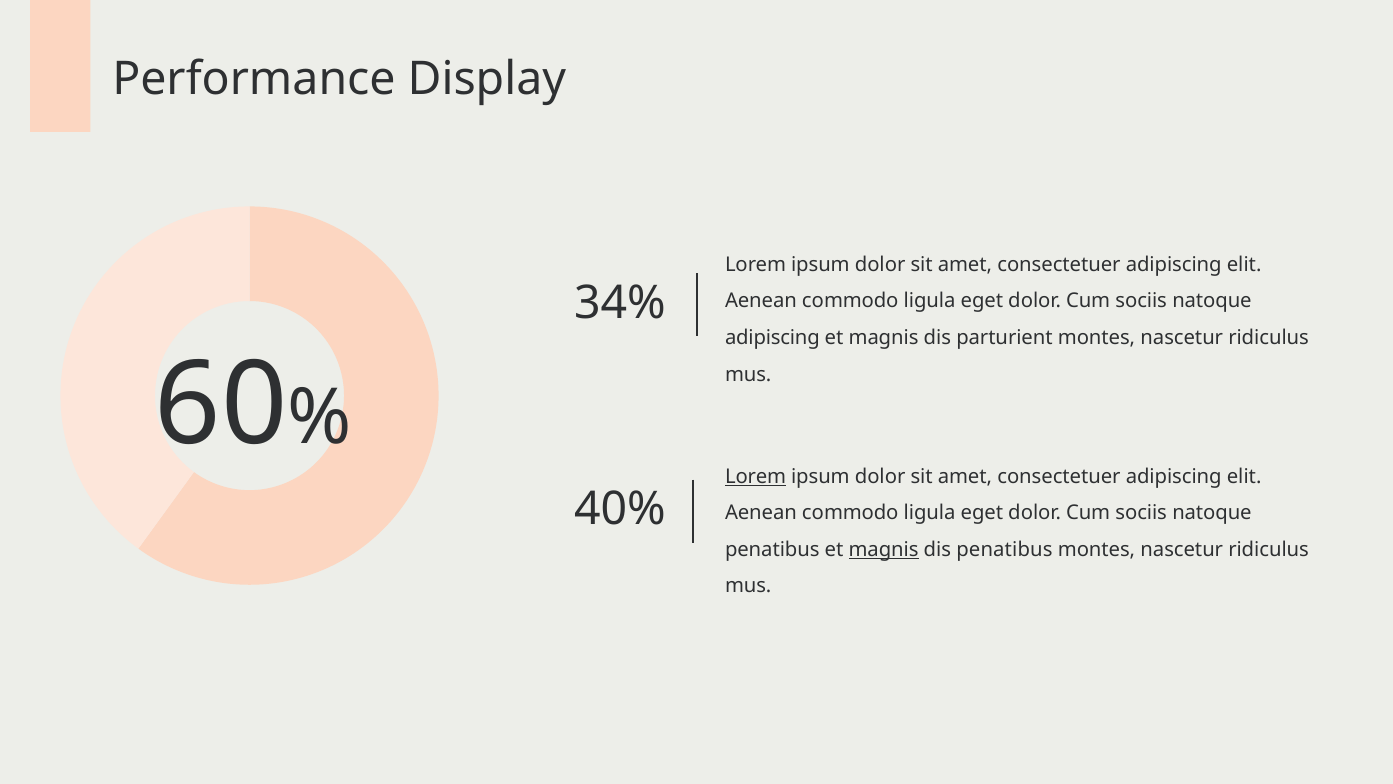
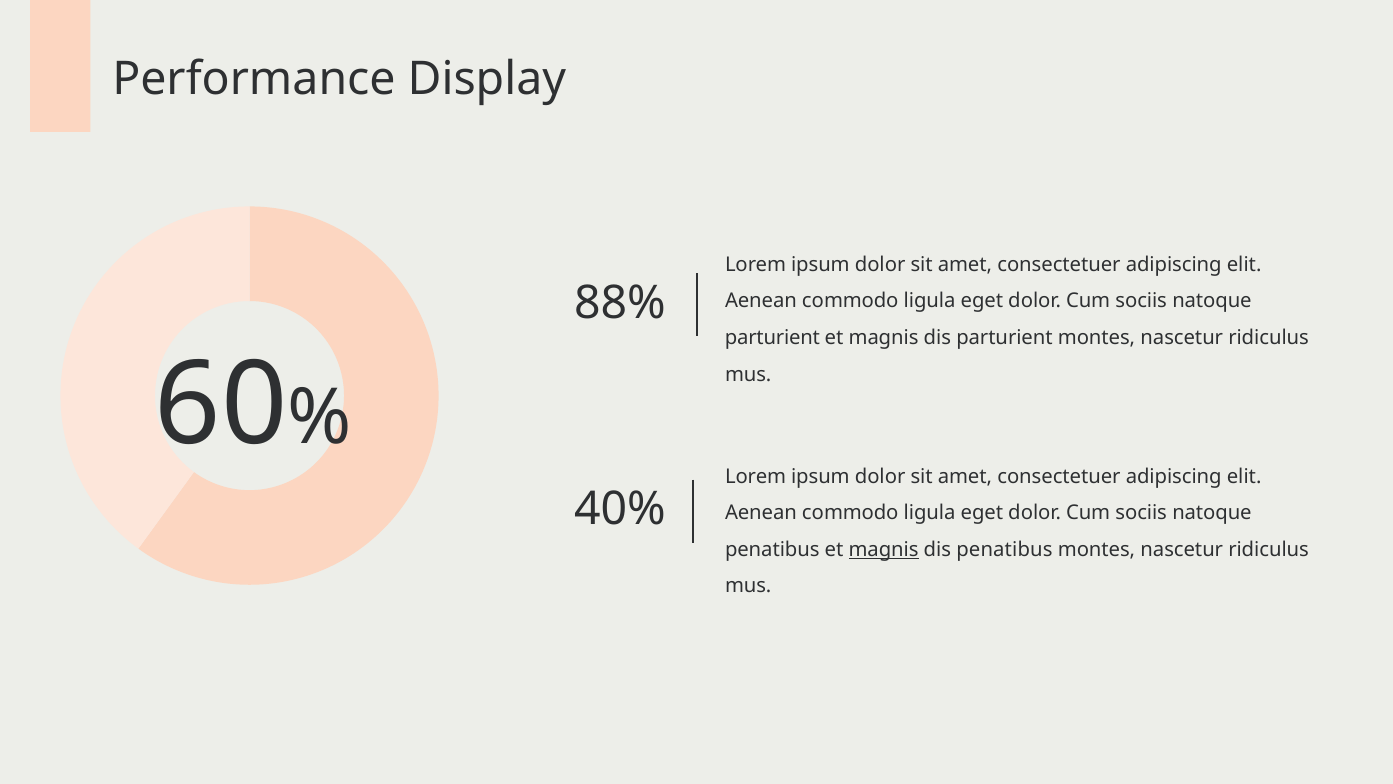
34%: 34% -> 88%
adipiscing at (772, 338): adipiscing -> parturient
Lorem at (756, 476) underline: present -> none
